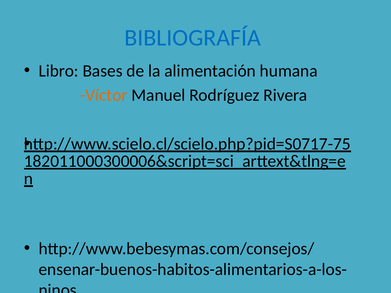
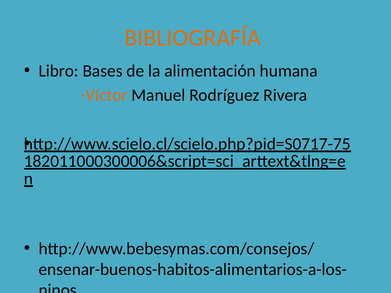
BIBLIOGRAFÍA colour: blue -> orange
